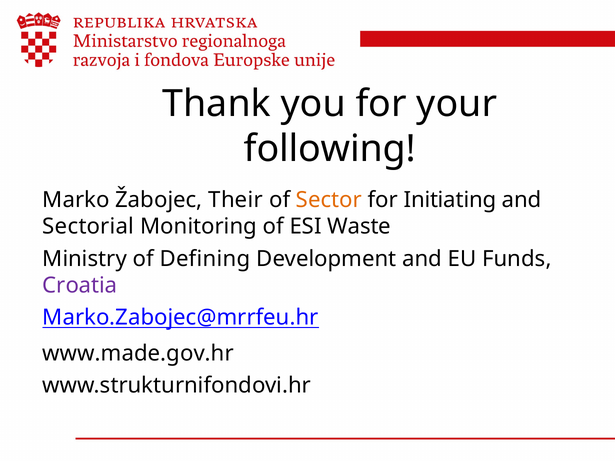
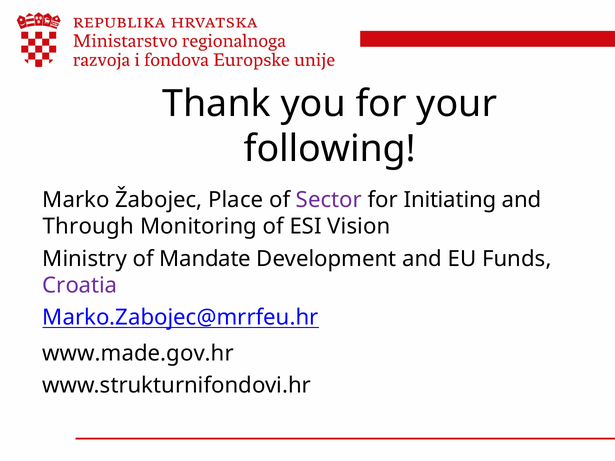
Their: Their -> Place
Sector colour: orange -> purple
Sectorial: Sectorial -> Through
Waste: Waste -> Vision
Defining: Defining -> Mandate
